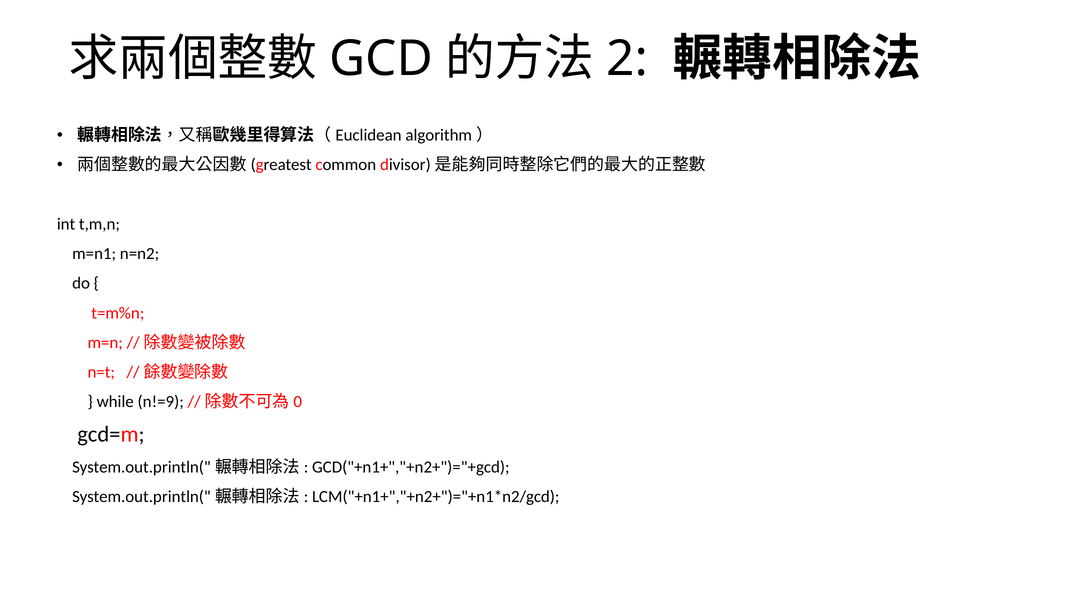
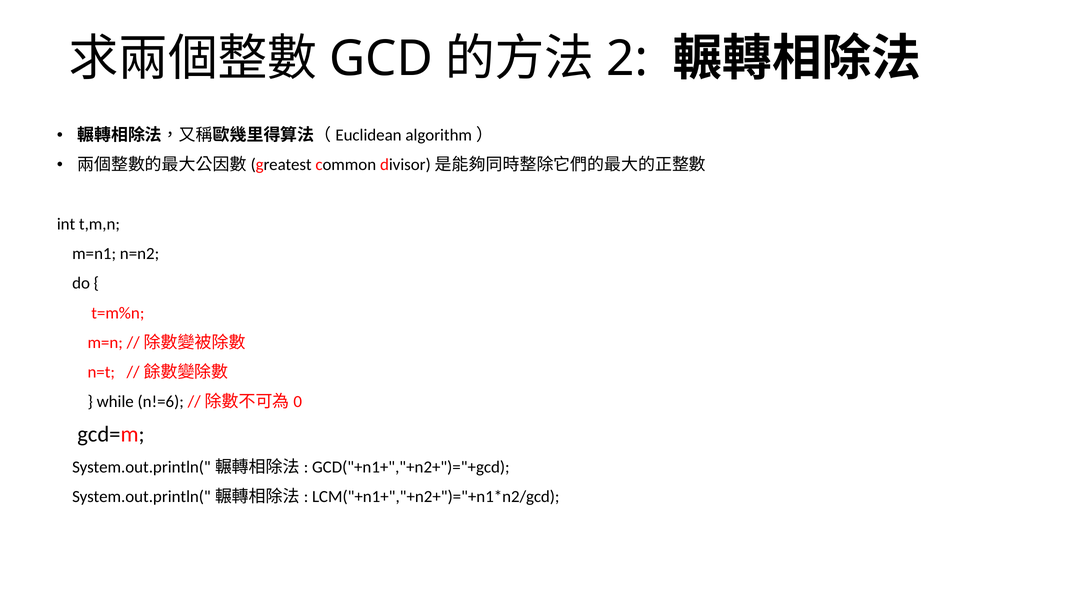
n!=9: n!=9 -> n!=6
